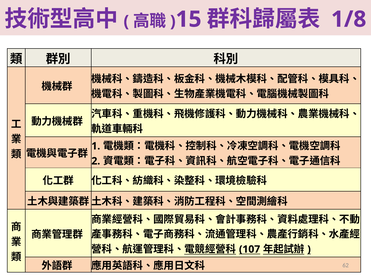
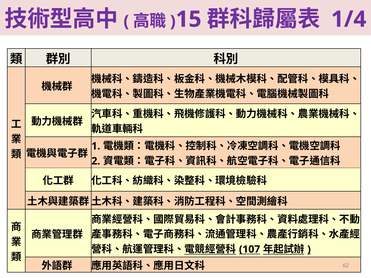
1/8: 1/8 -> 1/4
